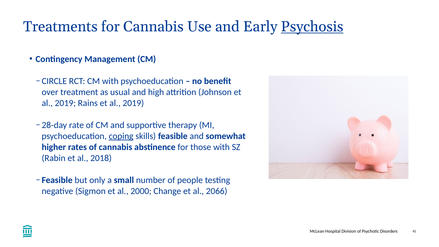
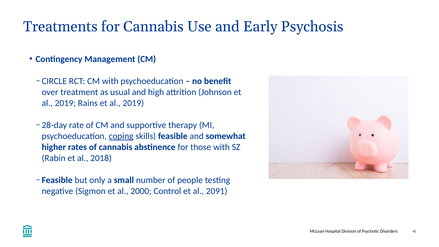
Psychosis underline: present -> none
Change: Change -> Control
2066: 2066 -> 2091
